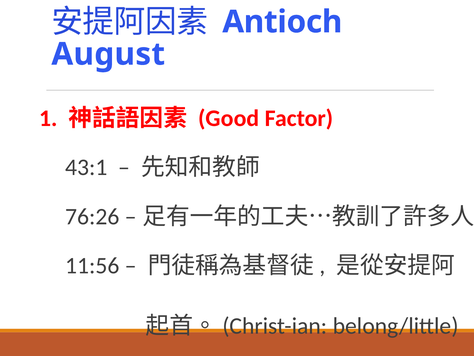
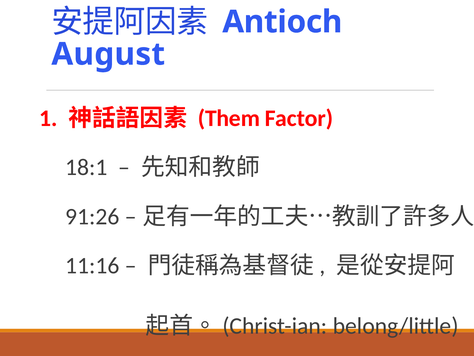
Good: Good -> Them
43:1: 43:1 -> 18:1
76:26: 76:26 -> 91:26
11:56: 11:56 -> 11:16
